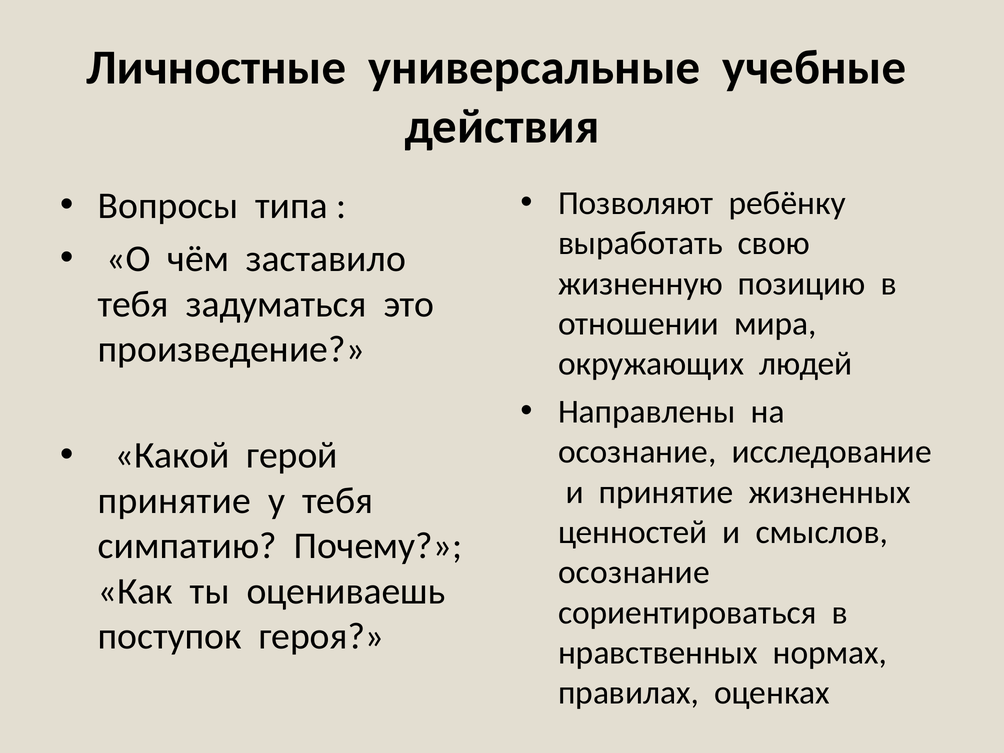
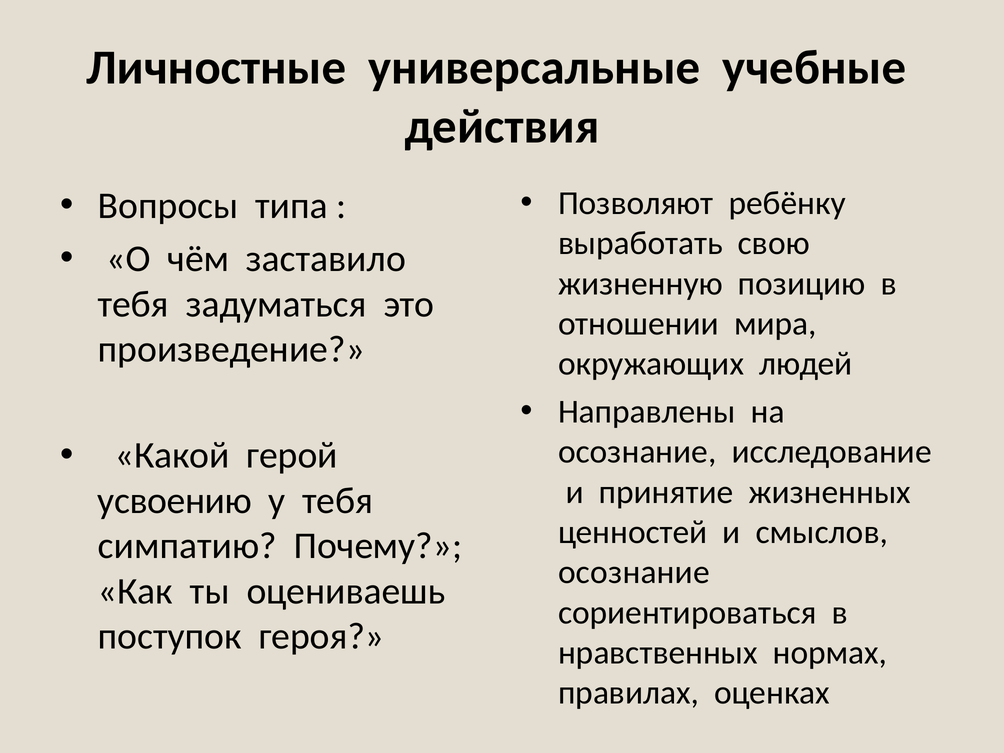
принятие at (174, 501): принятие -> усвоению
